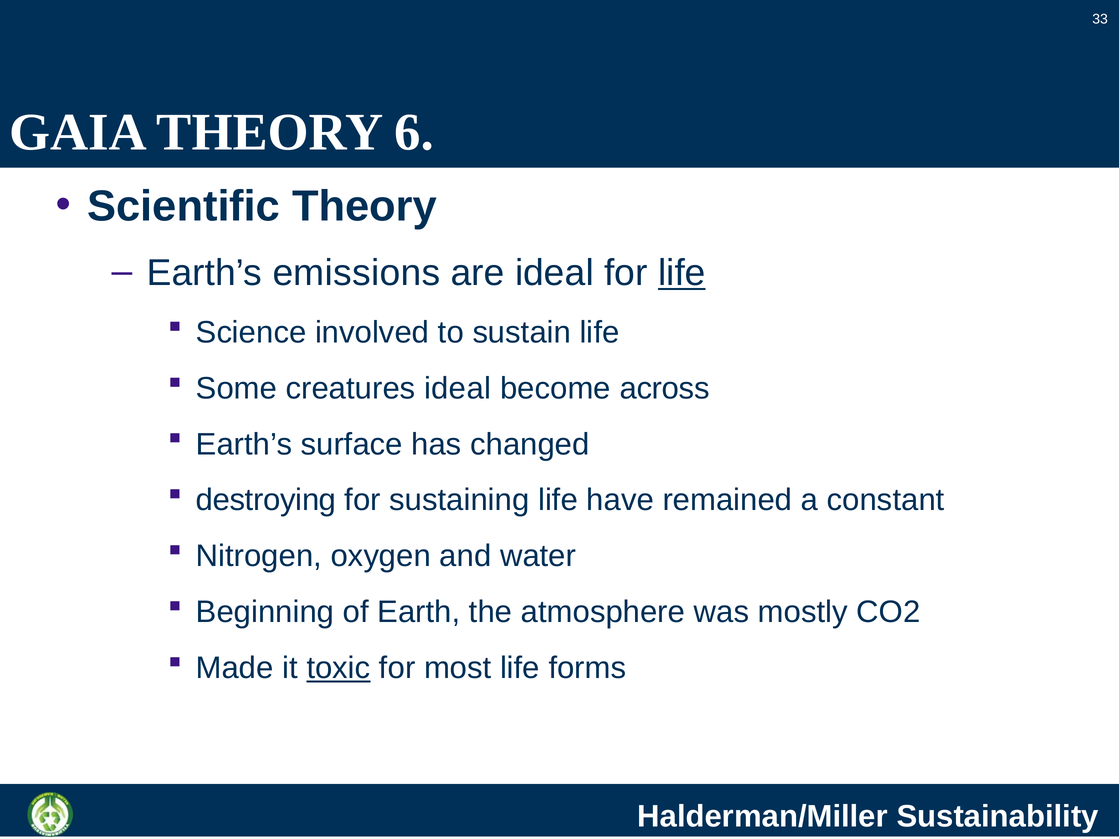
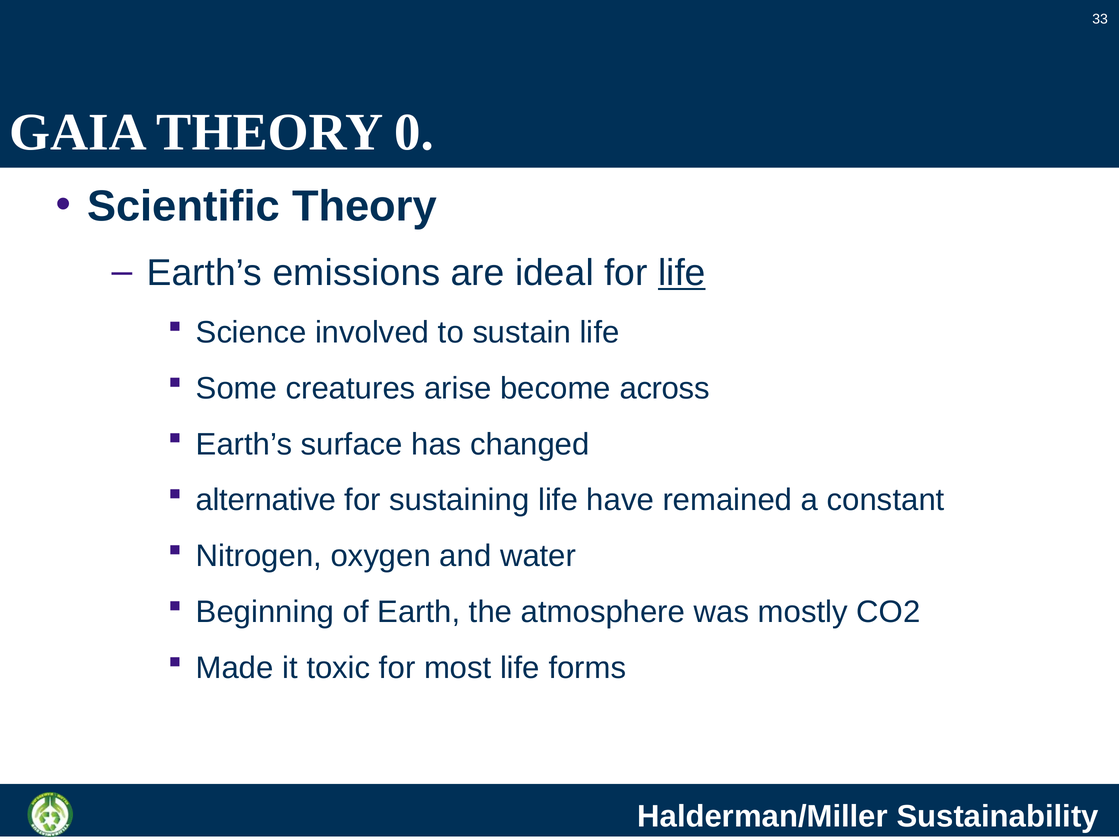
6: 6 -> 0
creatures ideal: ideal -> arise
destroying: destroying -> alternative
toxic underline: present -> none
